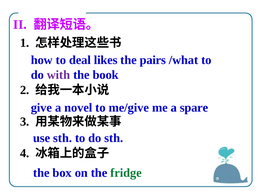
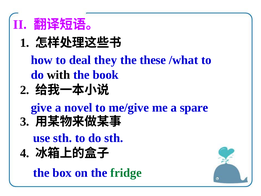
likes: likes -> they
pairs: pairs -> these
with colour: purple -> black
